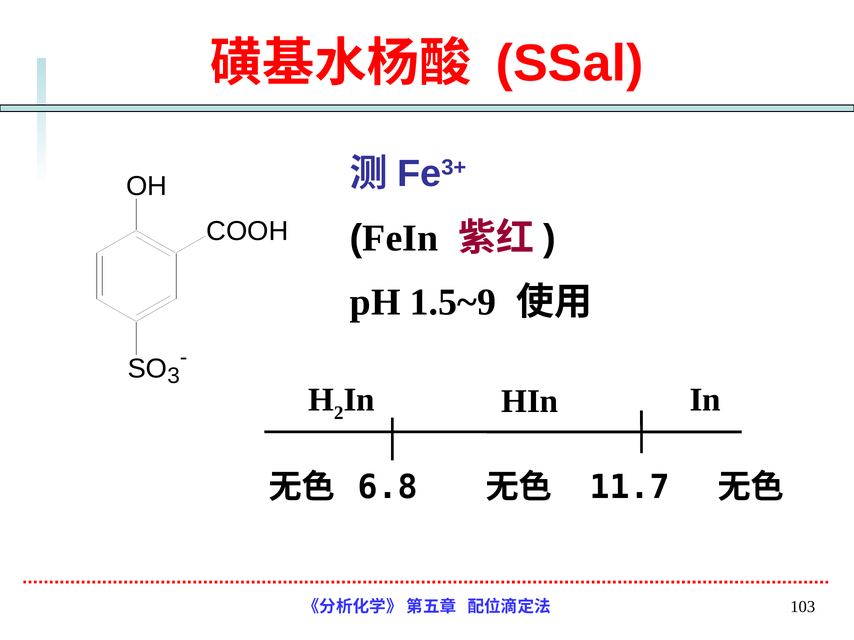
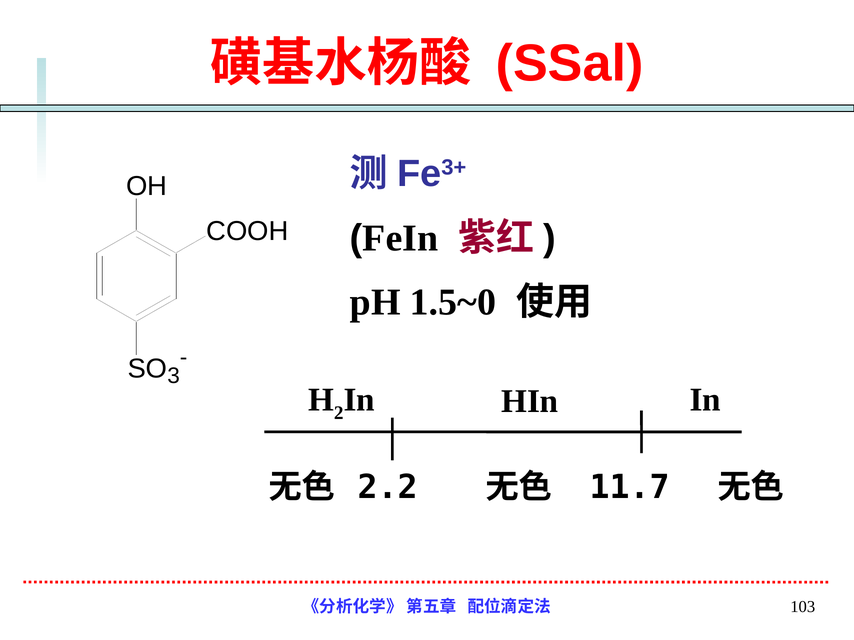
1.5~9: 1.5~9 -> 1.5~0
6.8: 6.8 -> 2.2
